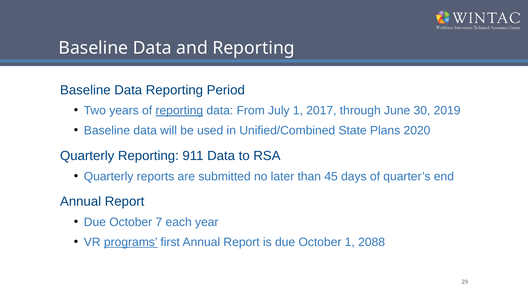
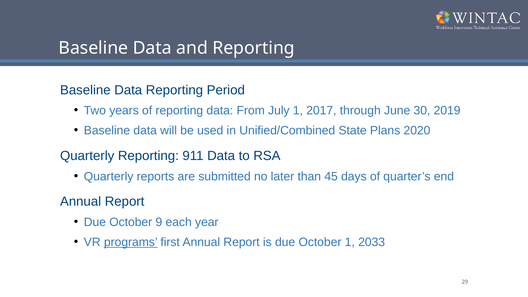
reporting at (179, 111) underline: present -> none
7: 7 -> 9
2088: 2088 -> 2033
